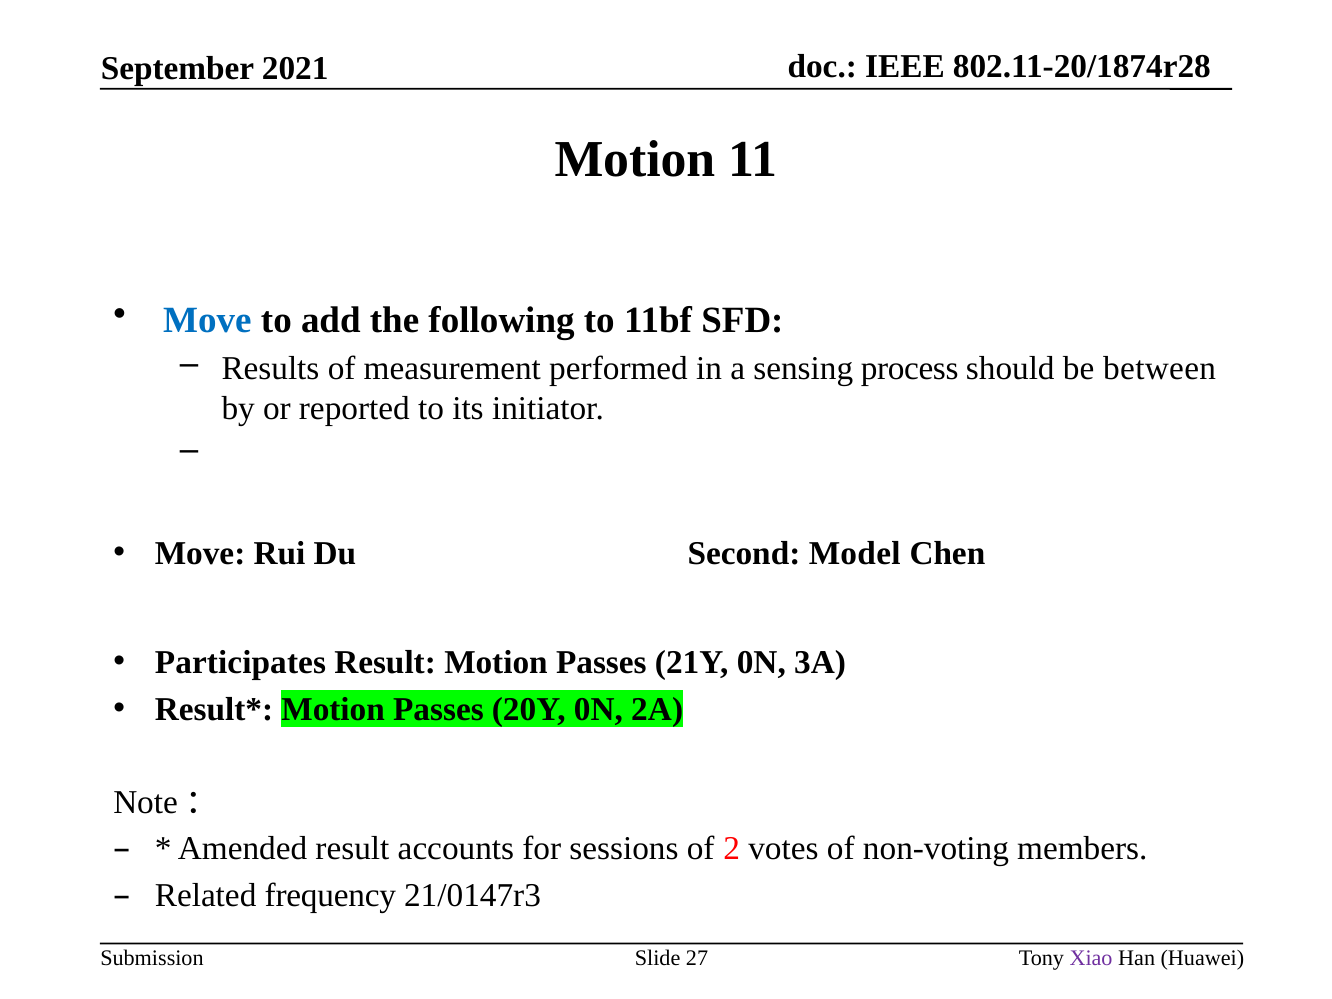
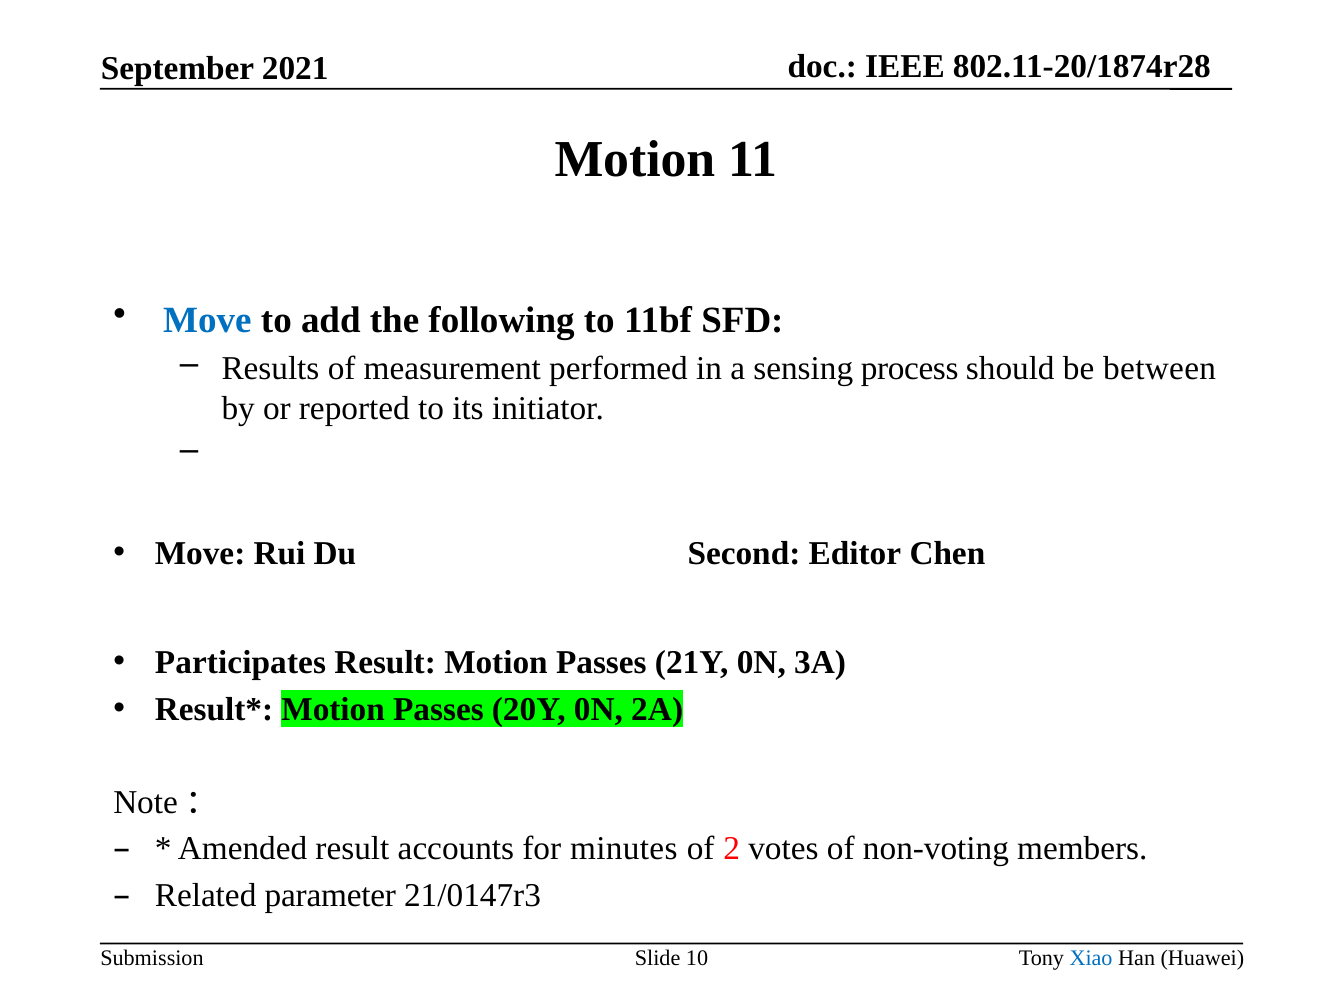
Model: Model -> Editor
sessions: sessions -> minutes
frequency: frequency -> parameter
27: 27 -> 10
Xiao colour: purple -> blue
